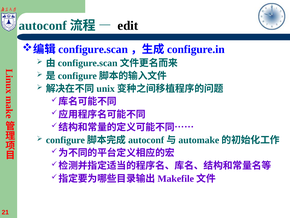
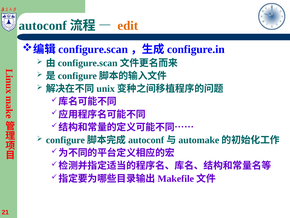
edit colour: black -> orange
